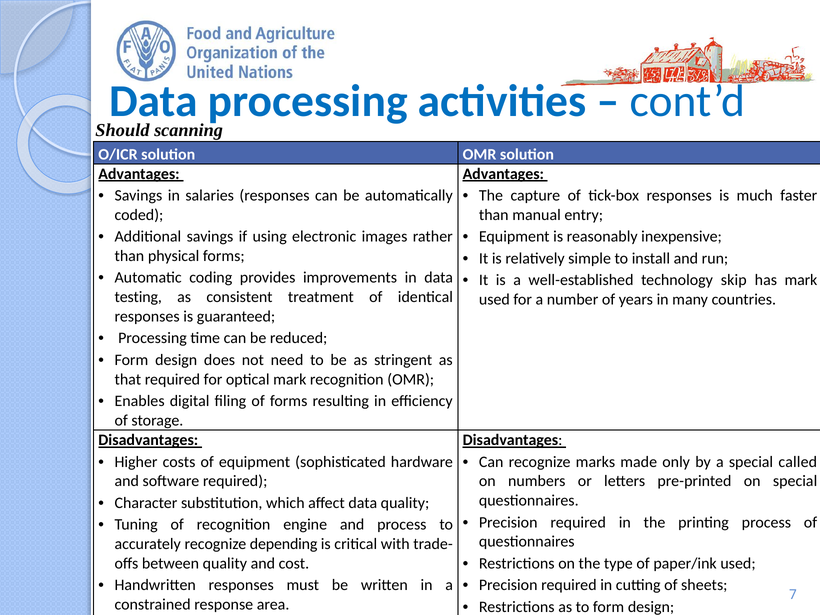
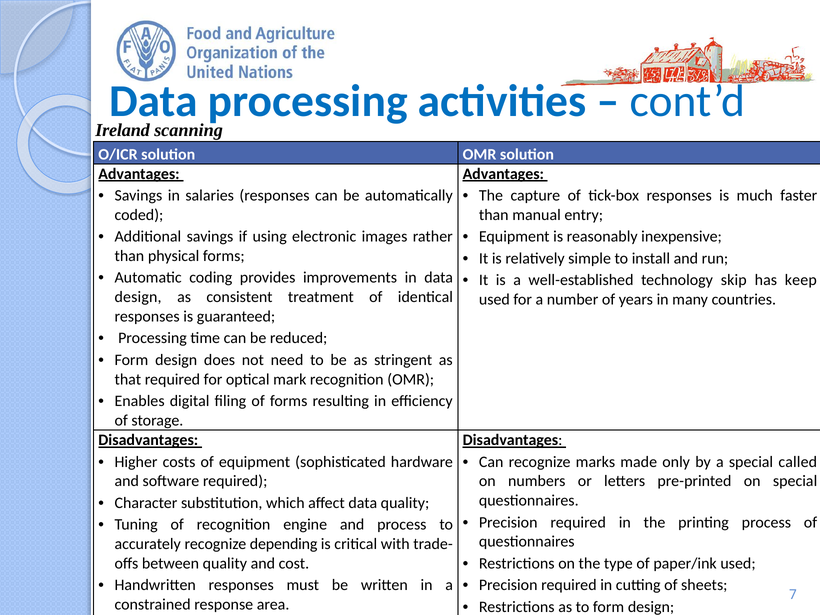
Should: Should -> Ireland
has mark: mark -> keep
testing at (138, 297): testing -> design
